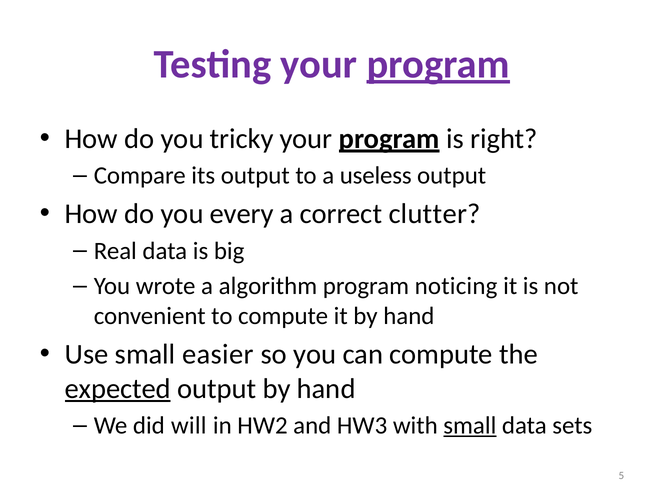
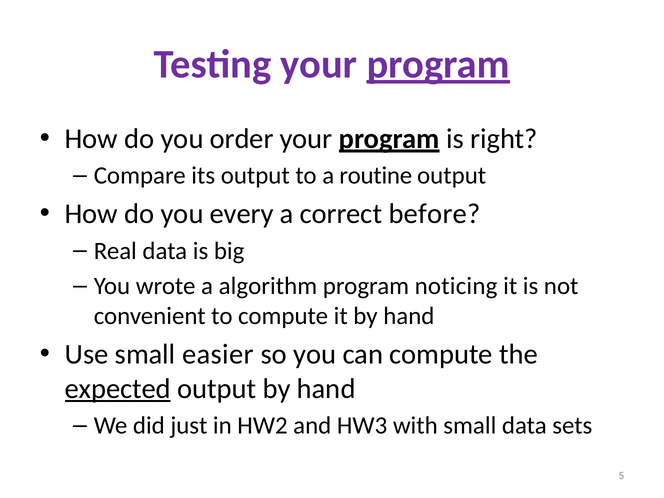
tricky: tricky -> order
useless: useless -> routine
clutter: clutter -> before
will: will -> just
small at (470, 426) underline: present -> none
